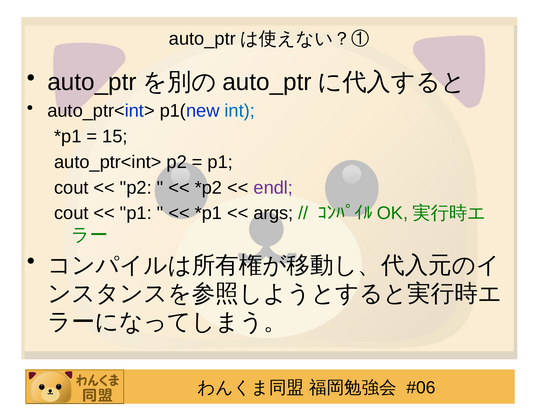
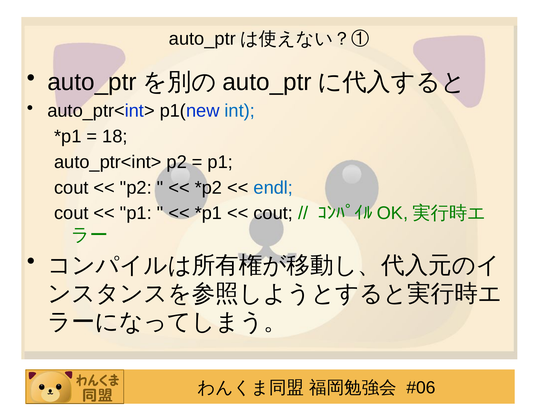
15: 15 -> 18
endl colour: purple -> blue
args at (273, 213): args -> cout
